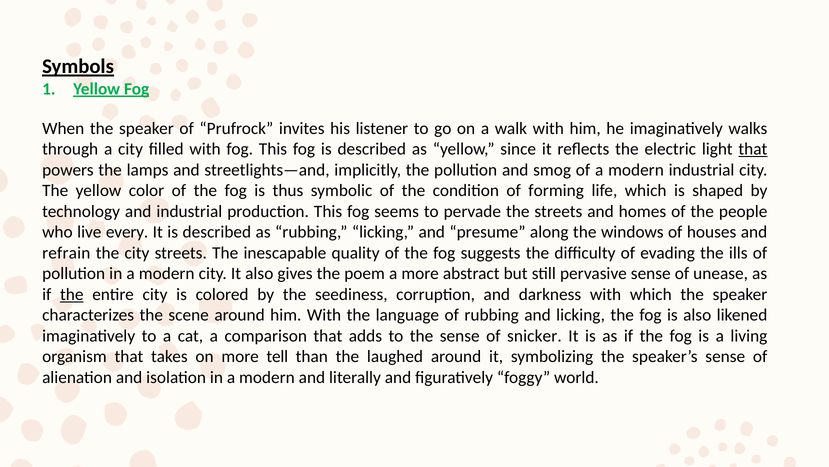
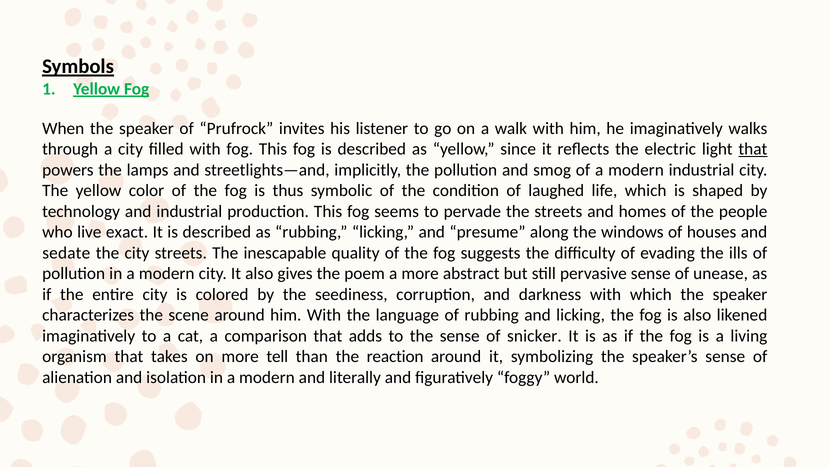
forming: forming -> laughed
every: every -> exact
refrain: refrain -> sedate
the at (72, 294) underline: present -> none
laughed: laughed -> reaction
